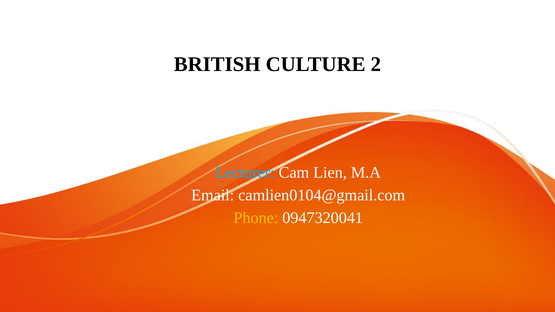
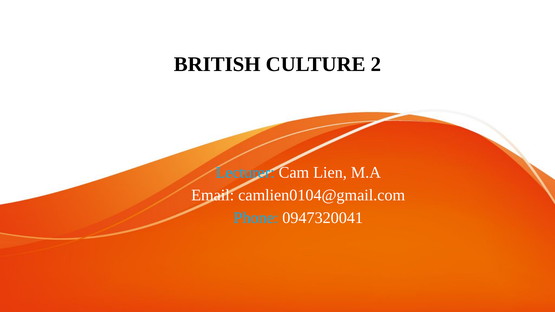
Phone colour: yellow -> light blue
